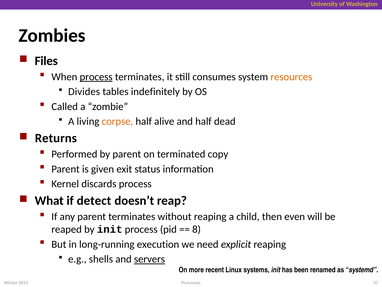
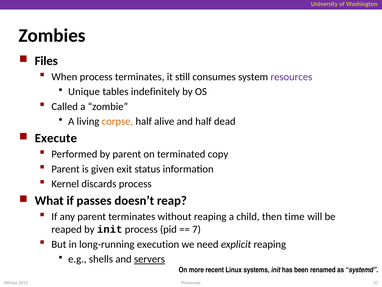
process at (96, 77) underline: present -> none
resources colour: orange -> purple
Divides: Divides -> Unique
Returns: Returns -> Execute
detect: detect -> passes
even: even -> time
8: 8 -> 7
